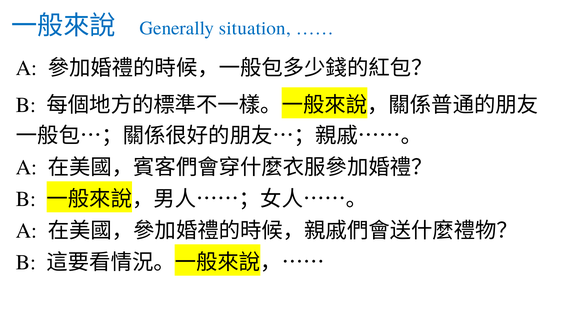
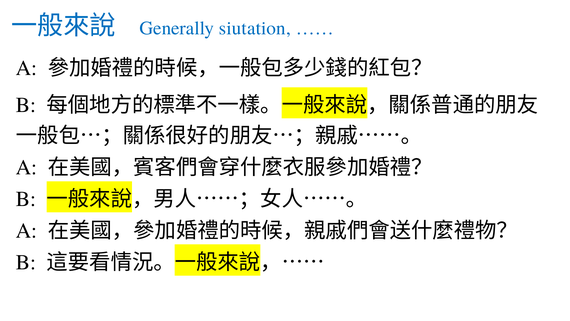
situation: situation -> siutation
